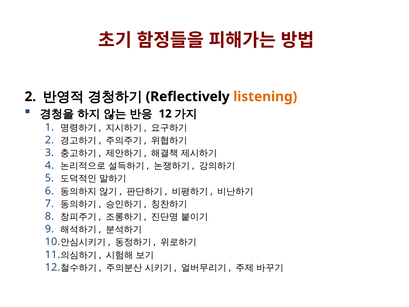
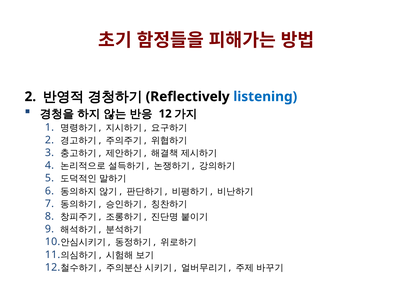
listening colour: orange -> blue
